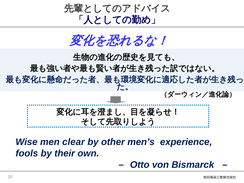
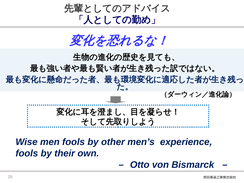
men clear: clear -> fools
